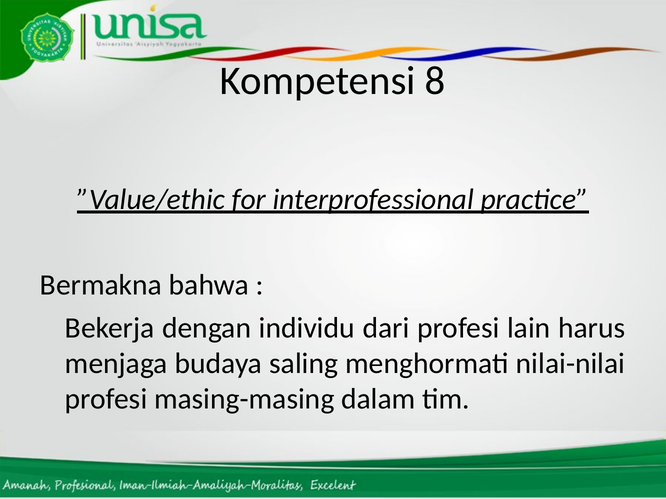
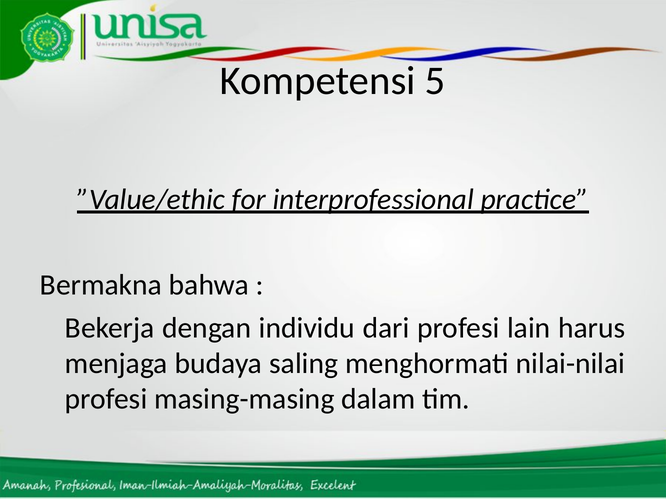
8: 8 -> 5
